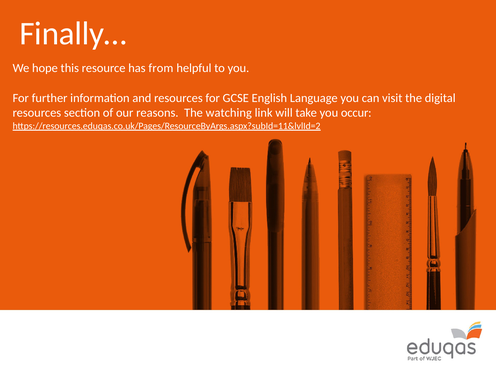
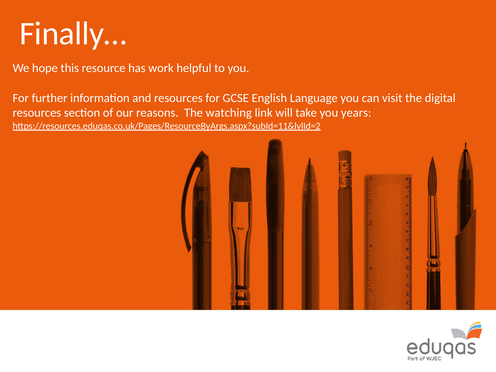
from: from -> work
occur: occur -> years
